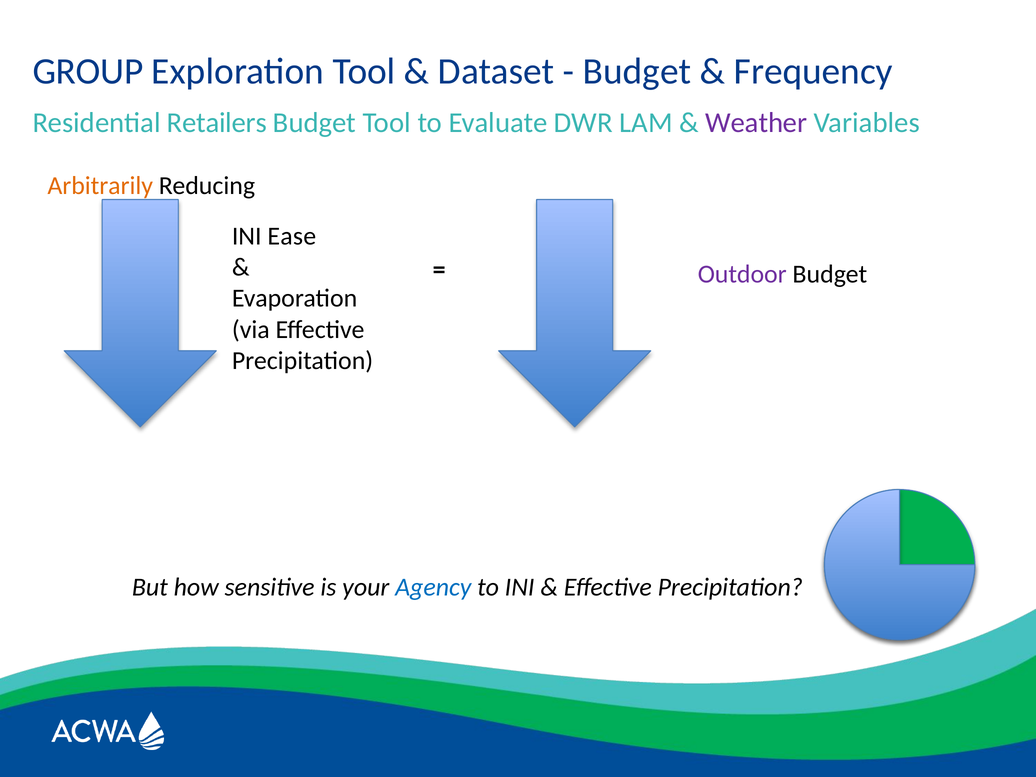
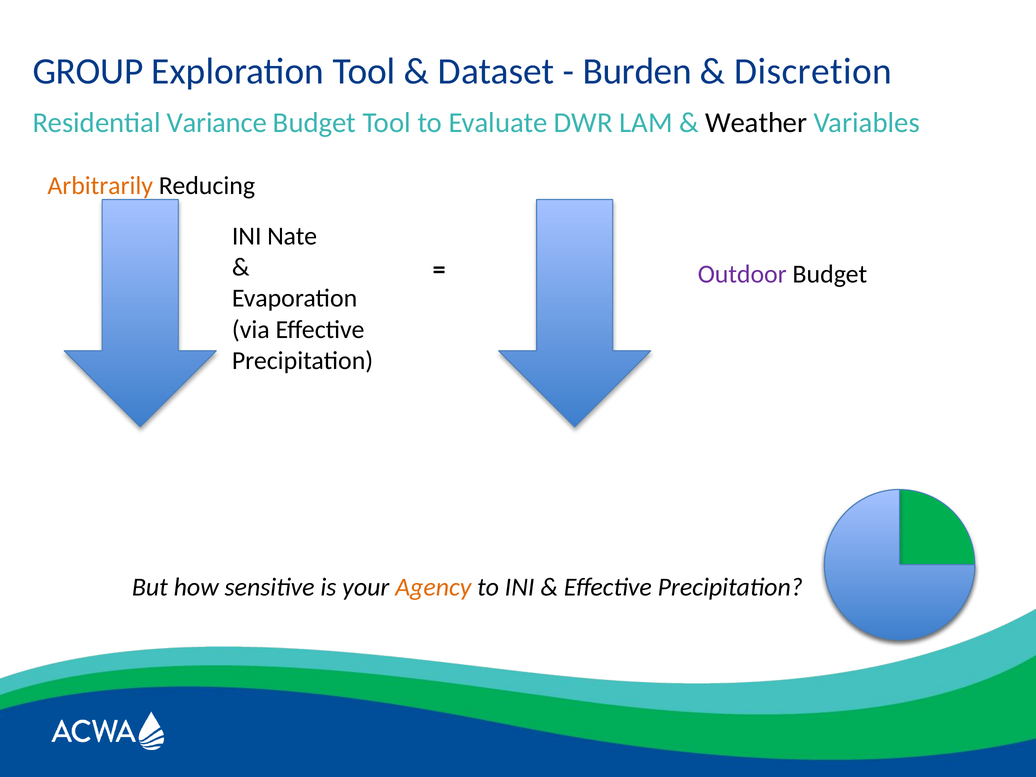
Budget at (637, 71): Budget -> Burden
Frequency: Frequency -> Discretion
Retailers: Retailers -> Variance
Weather colour: purple -> black
Ease: Ease -> Nate
Agency colour: blue -> orange
